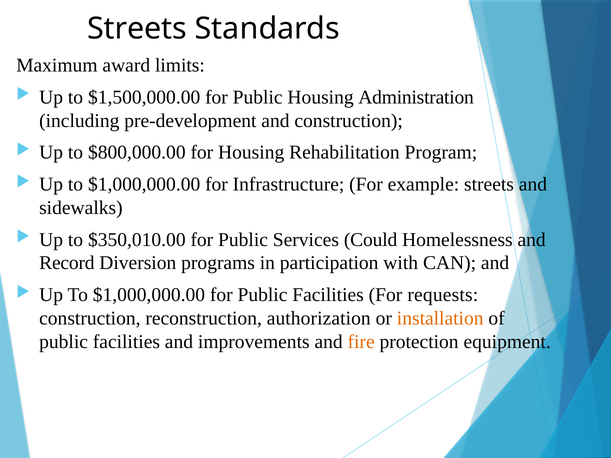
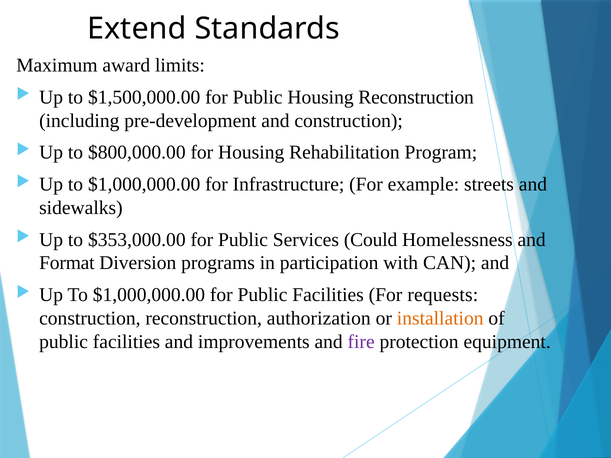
Streets at (137, 29): Streets -> Extend
Housing Administration: Administration -> Reconstruction
$350,010.00: $350,010.00 -> $353,000.00
Record: Record -> Format
fire colour: orange -> purple
